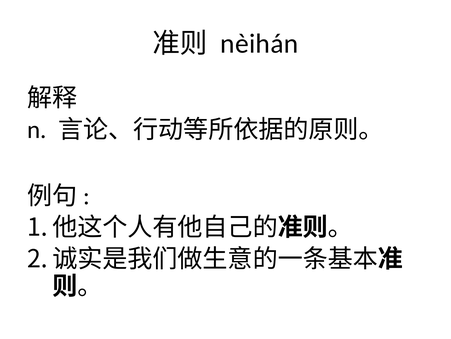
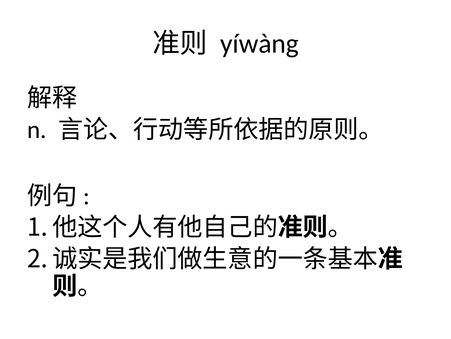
nèihán: nèihán -> yíwàng
